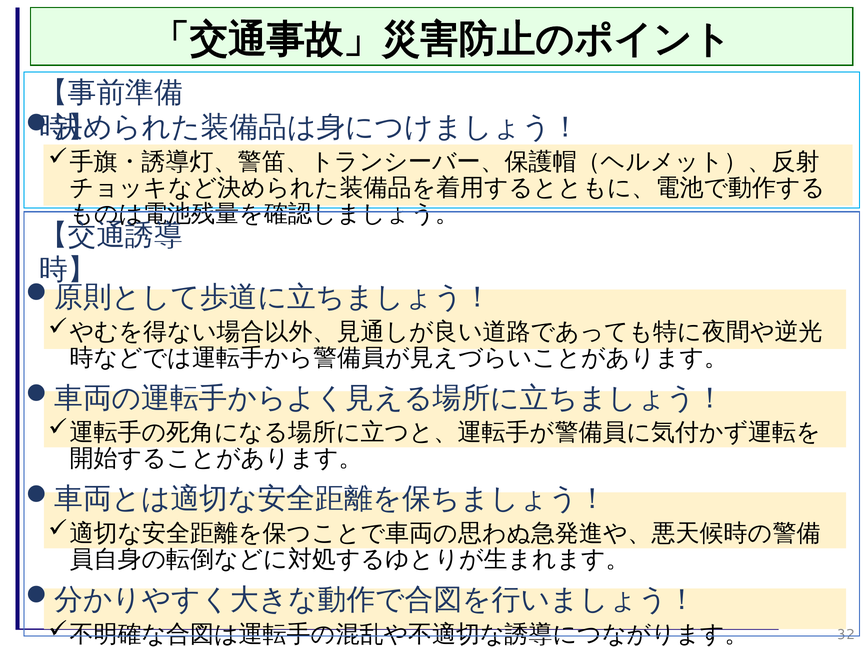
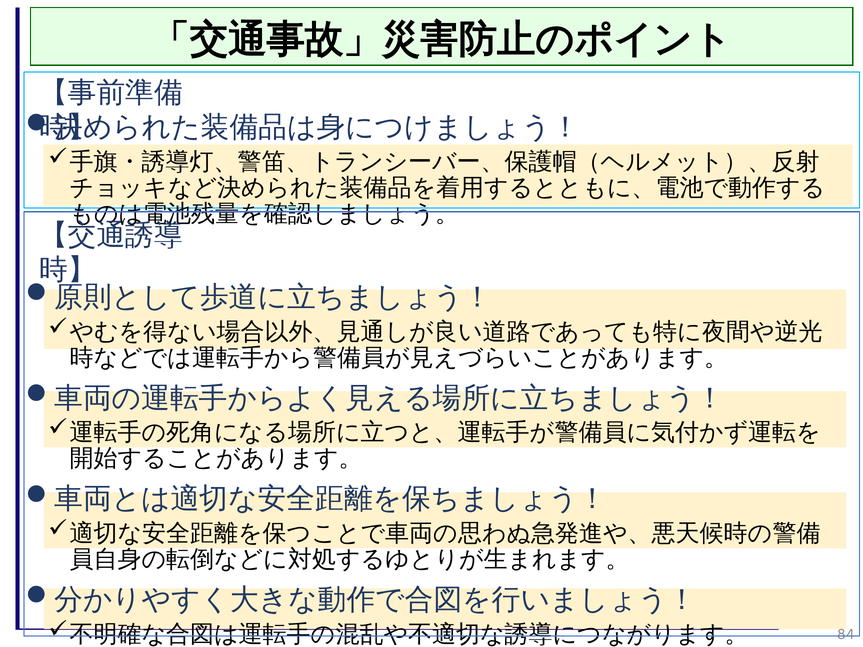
32: 32 -> 84
